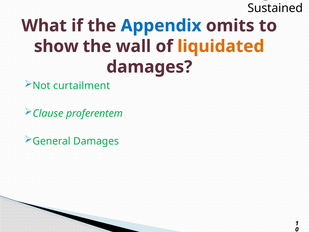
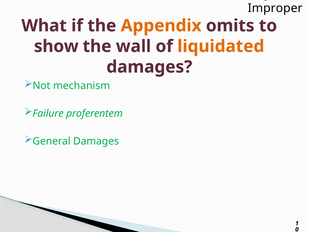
Sustained: Sustained -> Improper
Appendix colour: blue -> orange
curtailment: curtailment -> mechanism
Clause: Clause -> Failure
